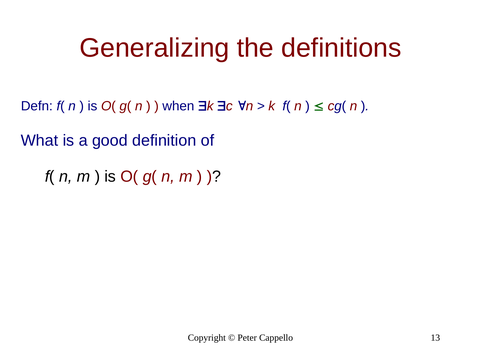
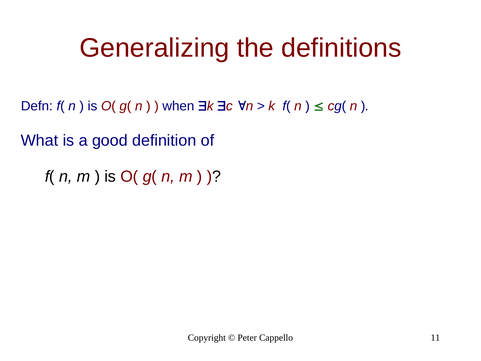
13: 13 -> 11
